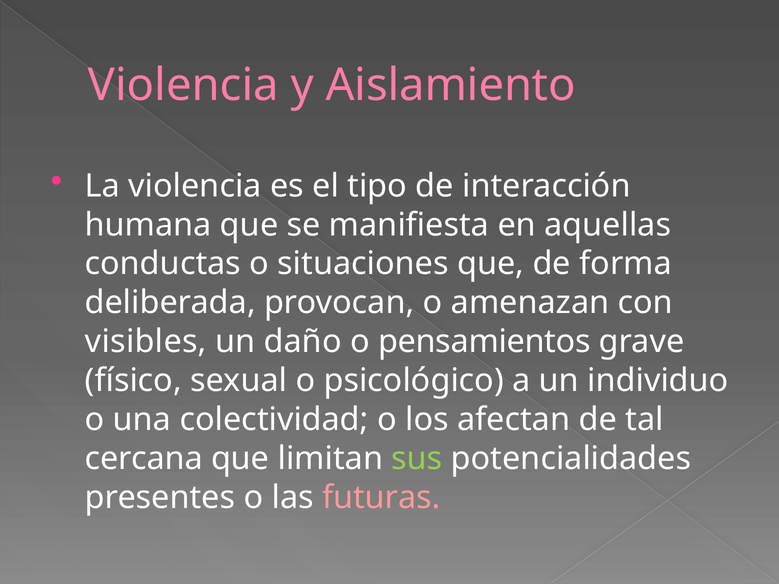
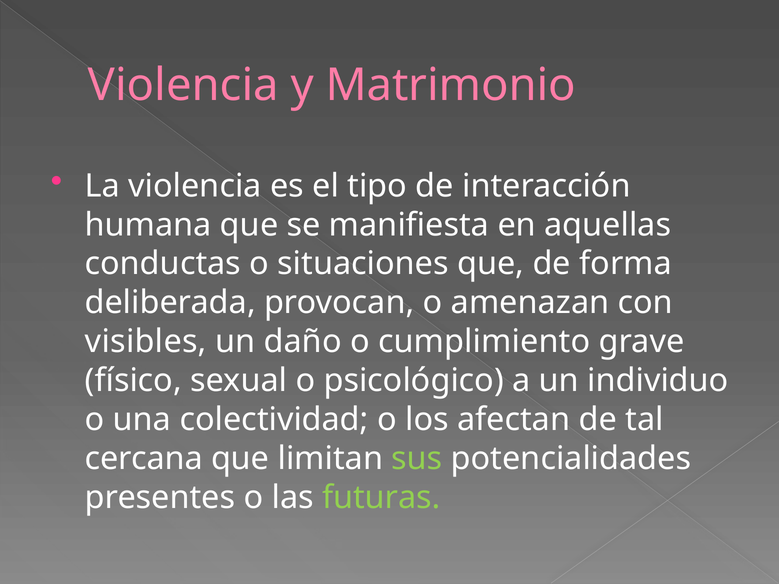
Aislamiento: Aislamiento -> Matrimonio
pensamientos: pensamientos -> cumplimiento
futuras colour: pink -> light green
